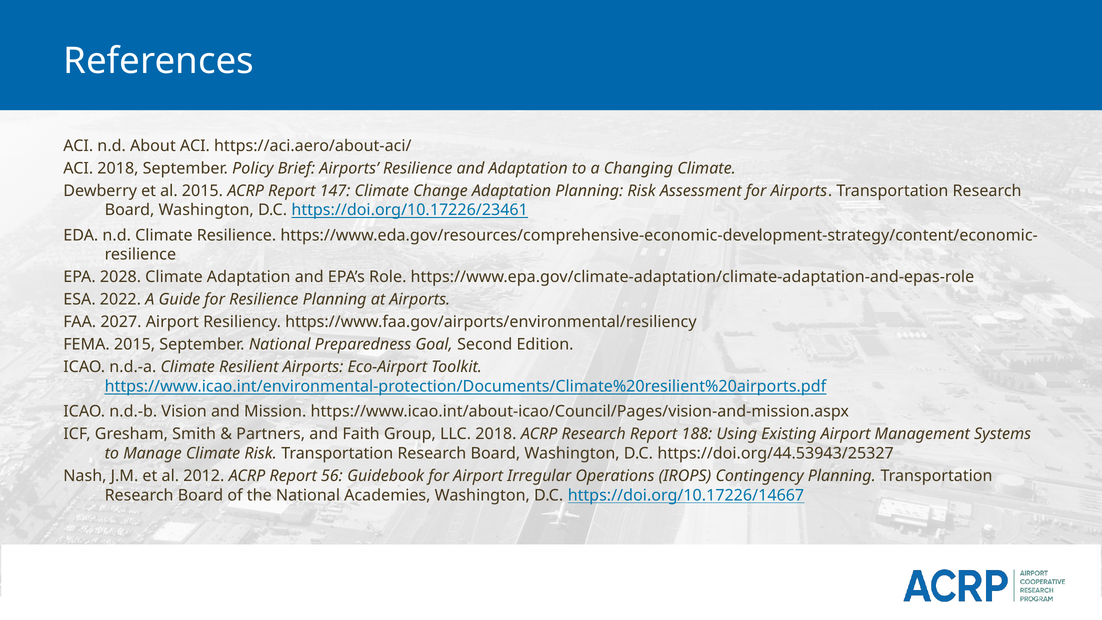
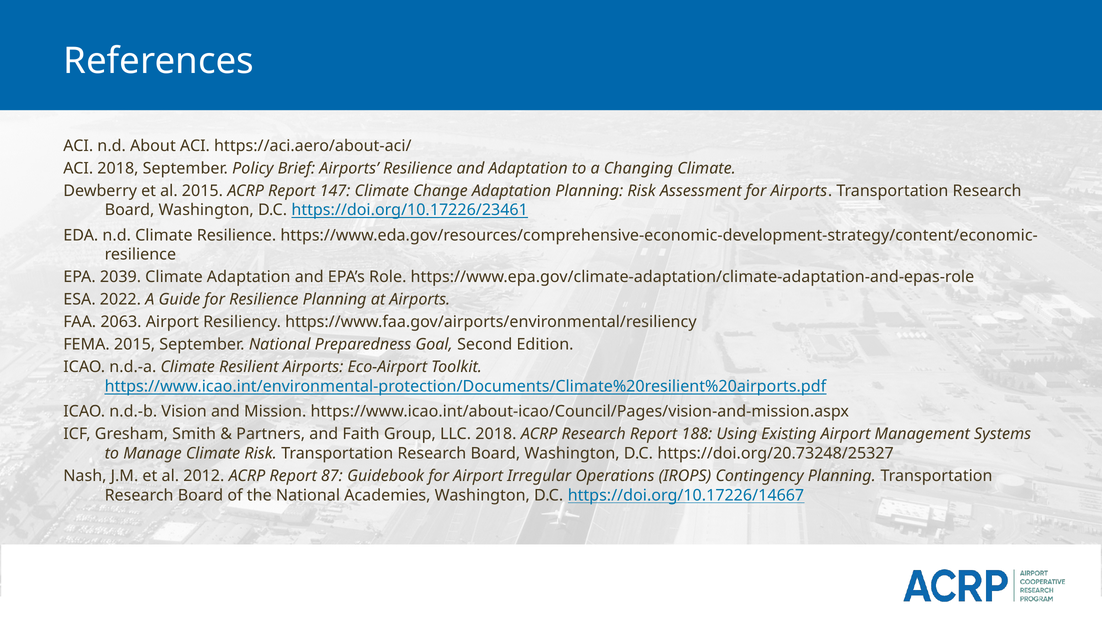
2028: 2028 -> 2039
2027: 2027 -> 2063
https://doi.org/44.53943/25327: https://doi.org/44.53943/25327 -> https://doi.org/20.73248/25327
56: 56 -> 87
